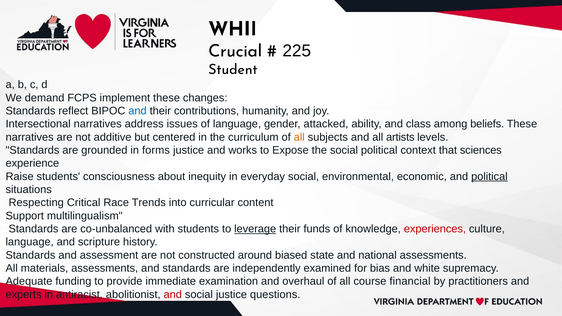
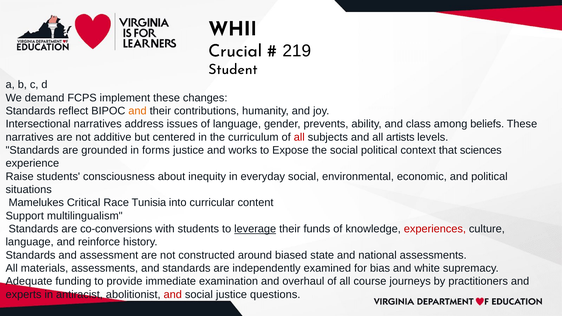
225: 225 -> 219
and at (138, 111) colour: blue -> orange
attacked: attacked -> prevents
all at (299, 137) colour: orange -> red
political at (489, 177) underline: present -> none
Respecting: Respecting -> Mamelukes
Trends: Trends -> Tunisia
co-unbalanced: co-unbalanced -> co-conversions
scripture: scripture -> reinforce
financial: financial -> journeys
